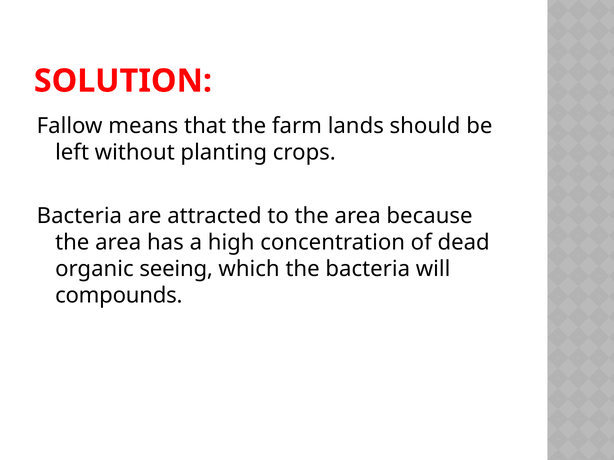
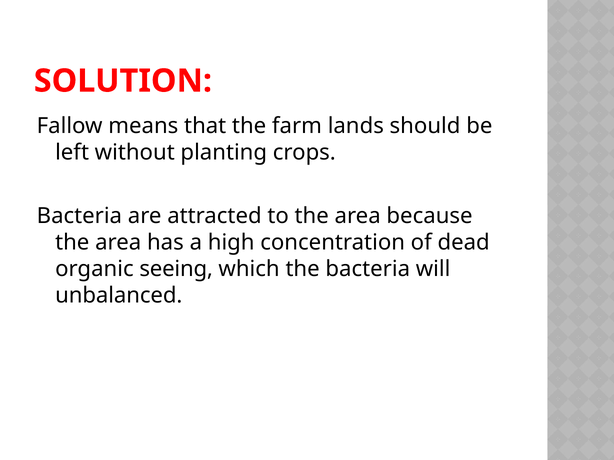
compounds: compounds -> unbalanced
